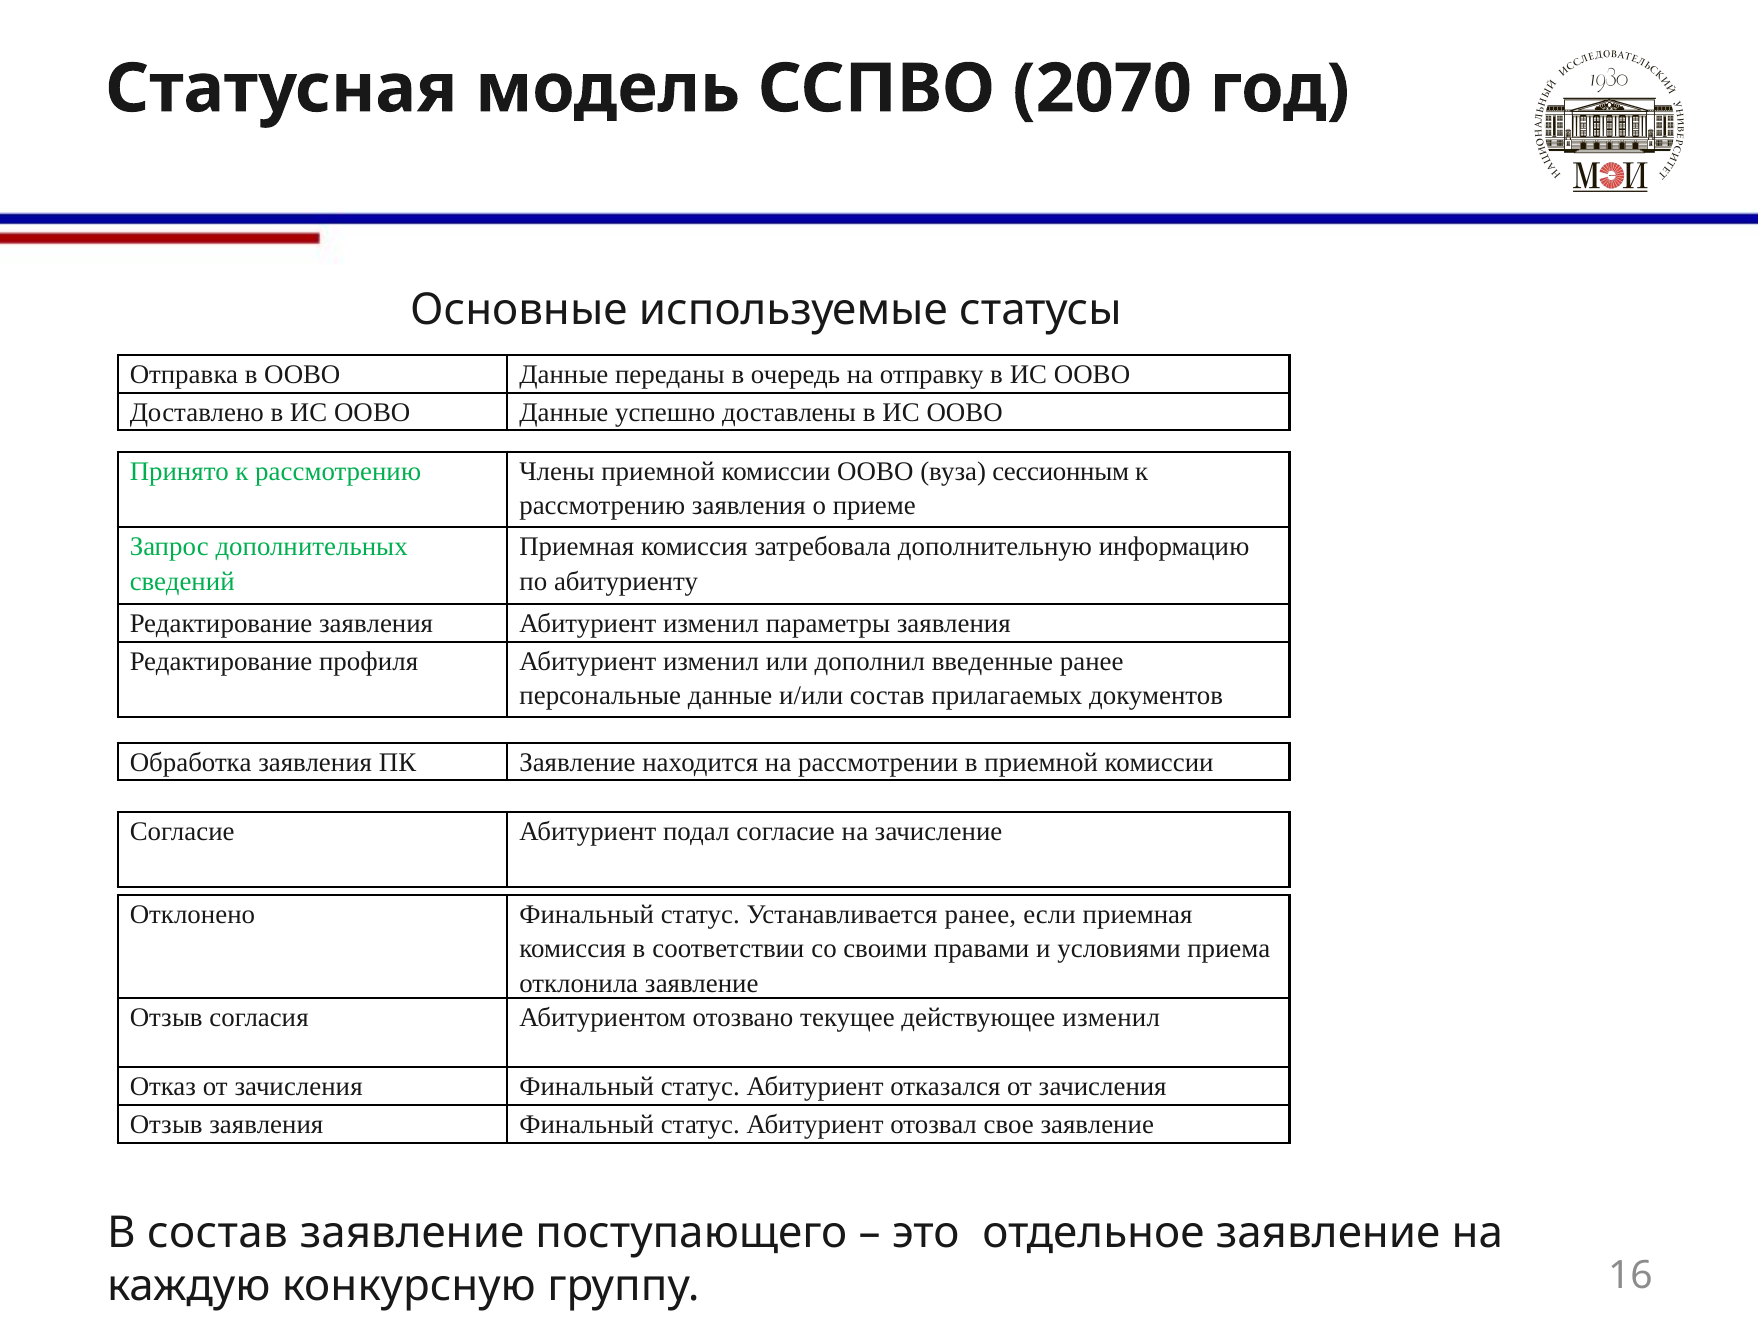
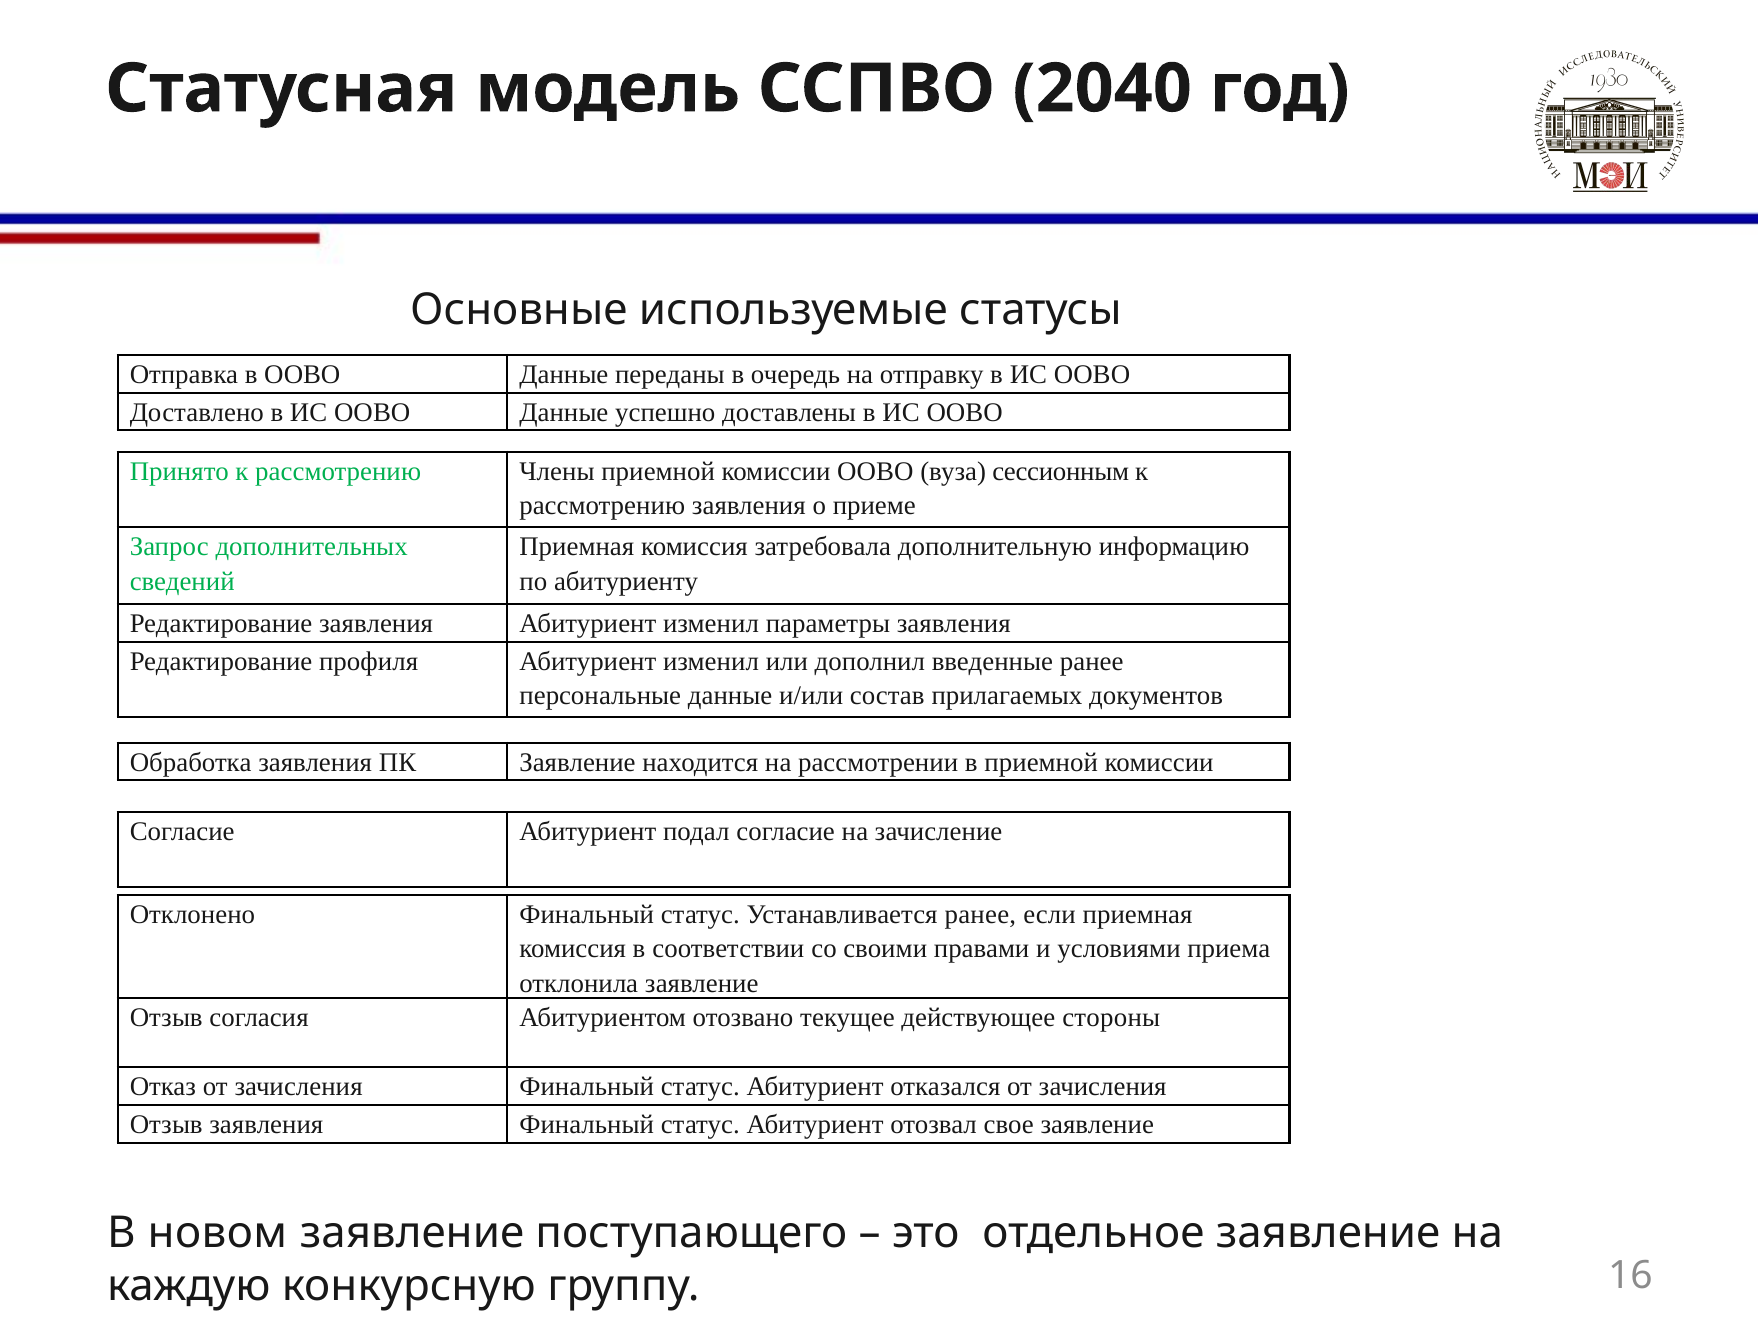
2070: 2070 -> 2040
действующее изменил: изменил -> стороны
В состав: состав -> новом
